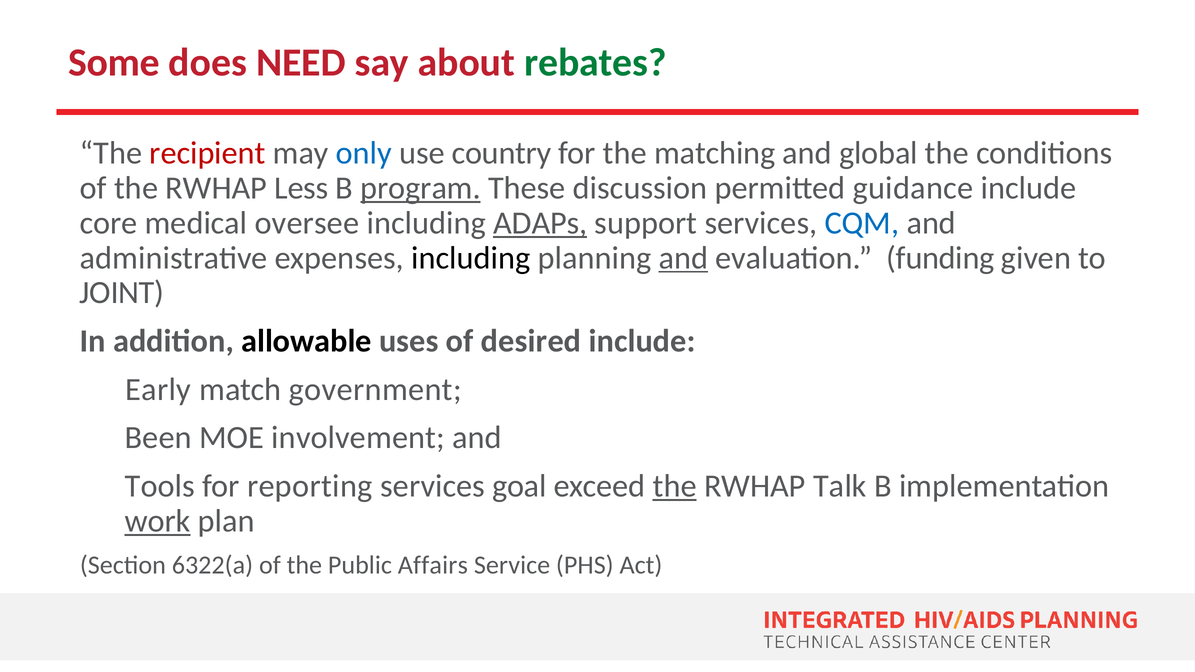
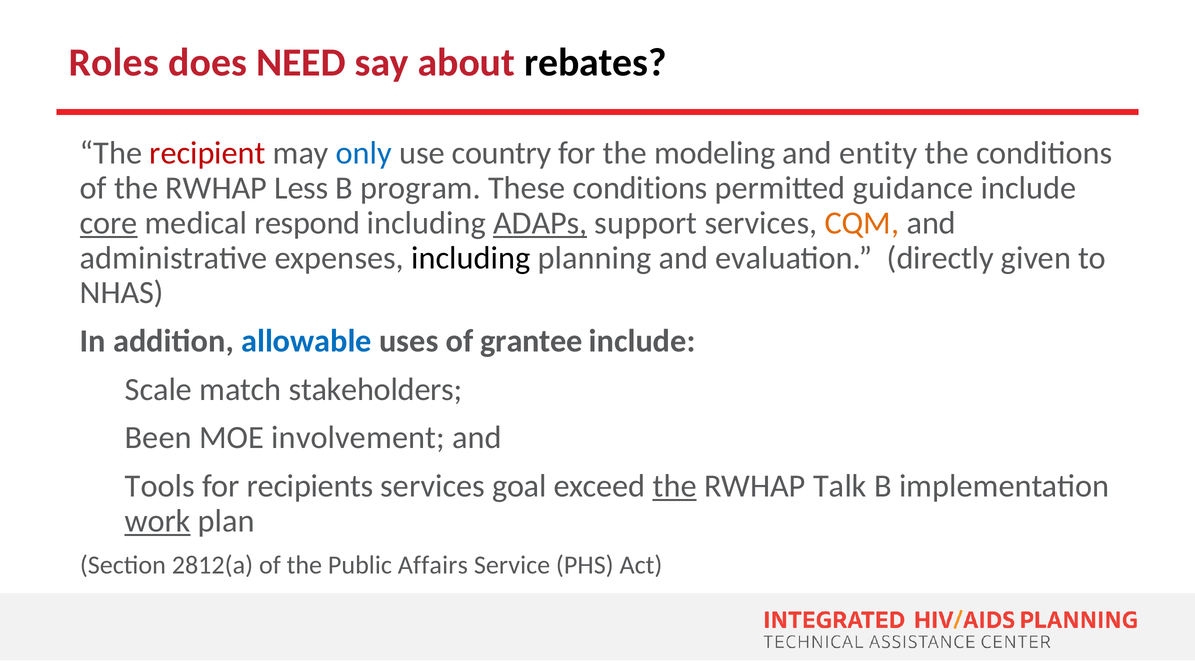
Some: Some -> Roles
rebates colour: green -> black
matching: matching -> modeling
global: global -> entity
program underline: present -> none
These discussion: discussion -> conditions
core underline: none -> present
oversee: oversee -> respond
CQM colour: blue -> orange
and at (683, 258) underline: present -> none
funding: funding -> directly
JOINT: JOINT -> NHAS
allowable colour: black -> blue
desired: desired -> grantee
Early: Early -> Scale
government: government -> stakeholders
reporting: reporting -> recipients
6322(a: 6322(a -> 2812(a
